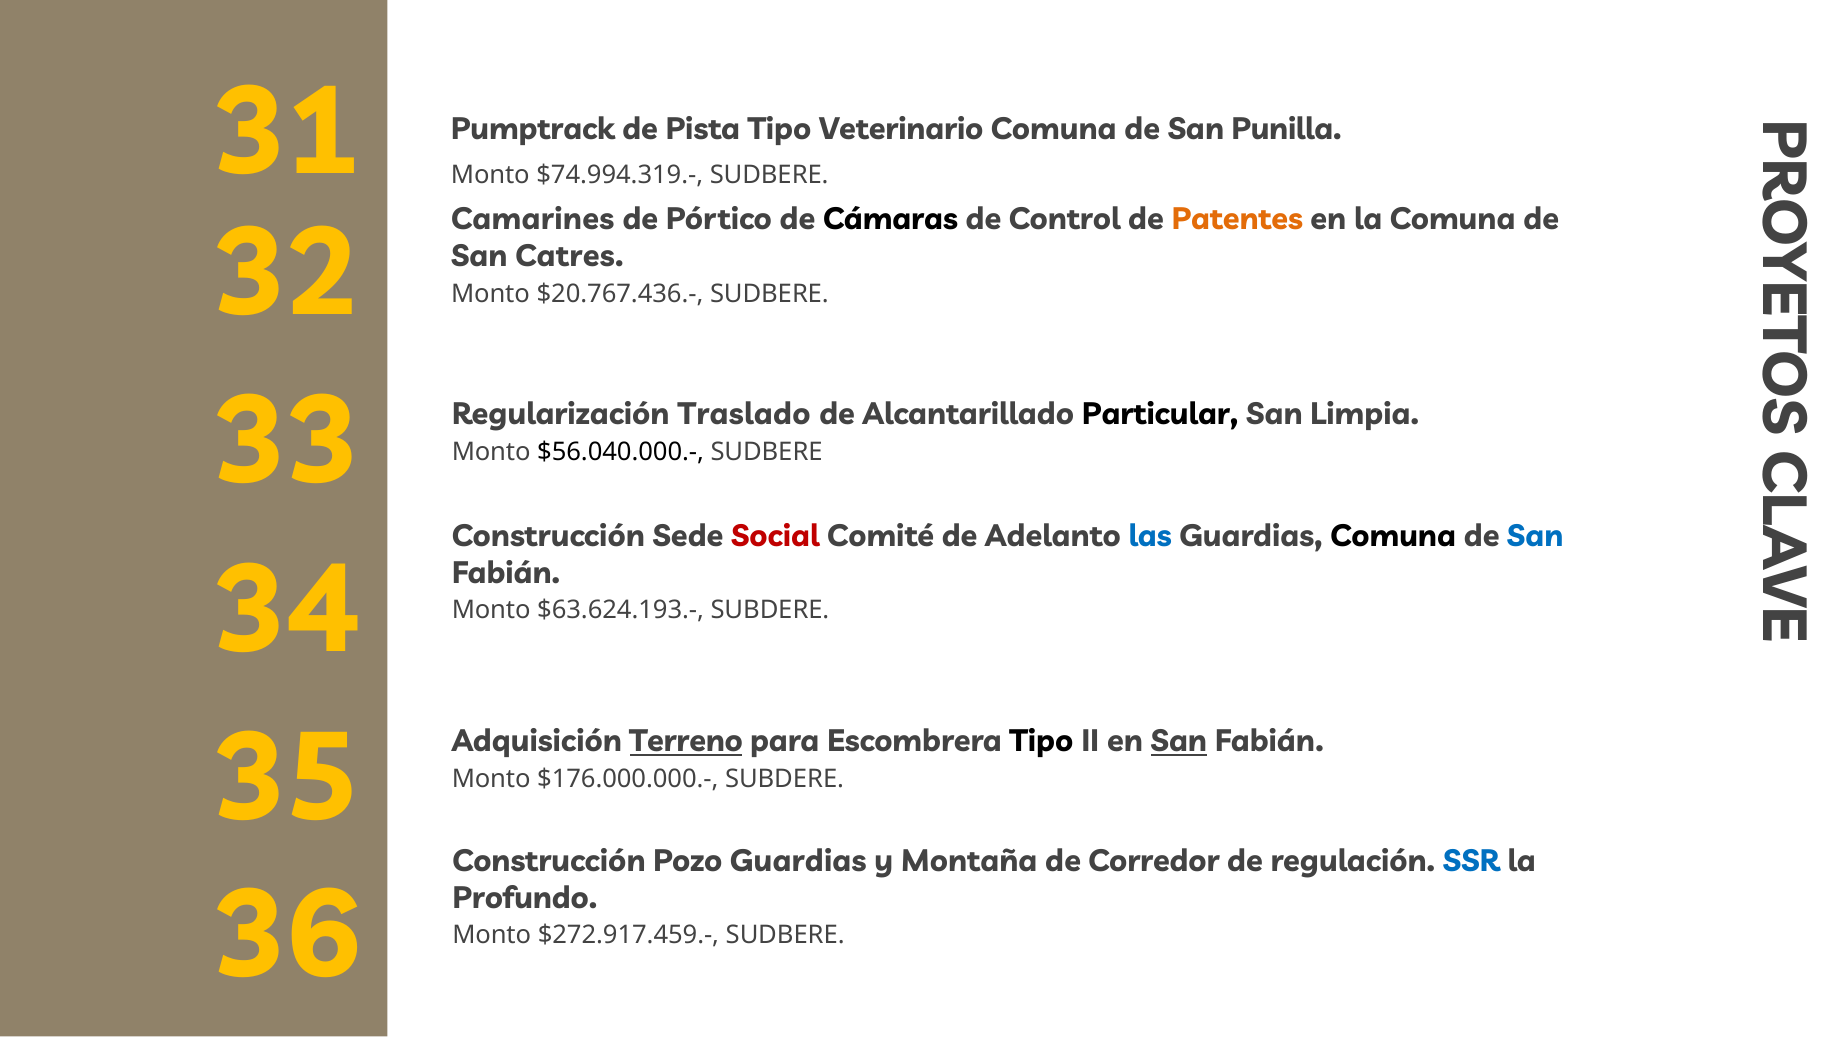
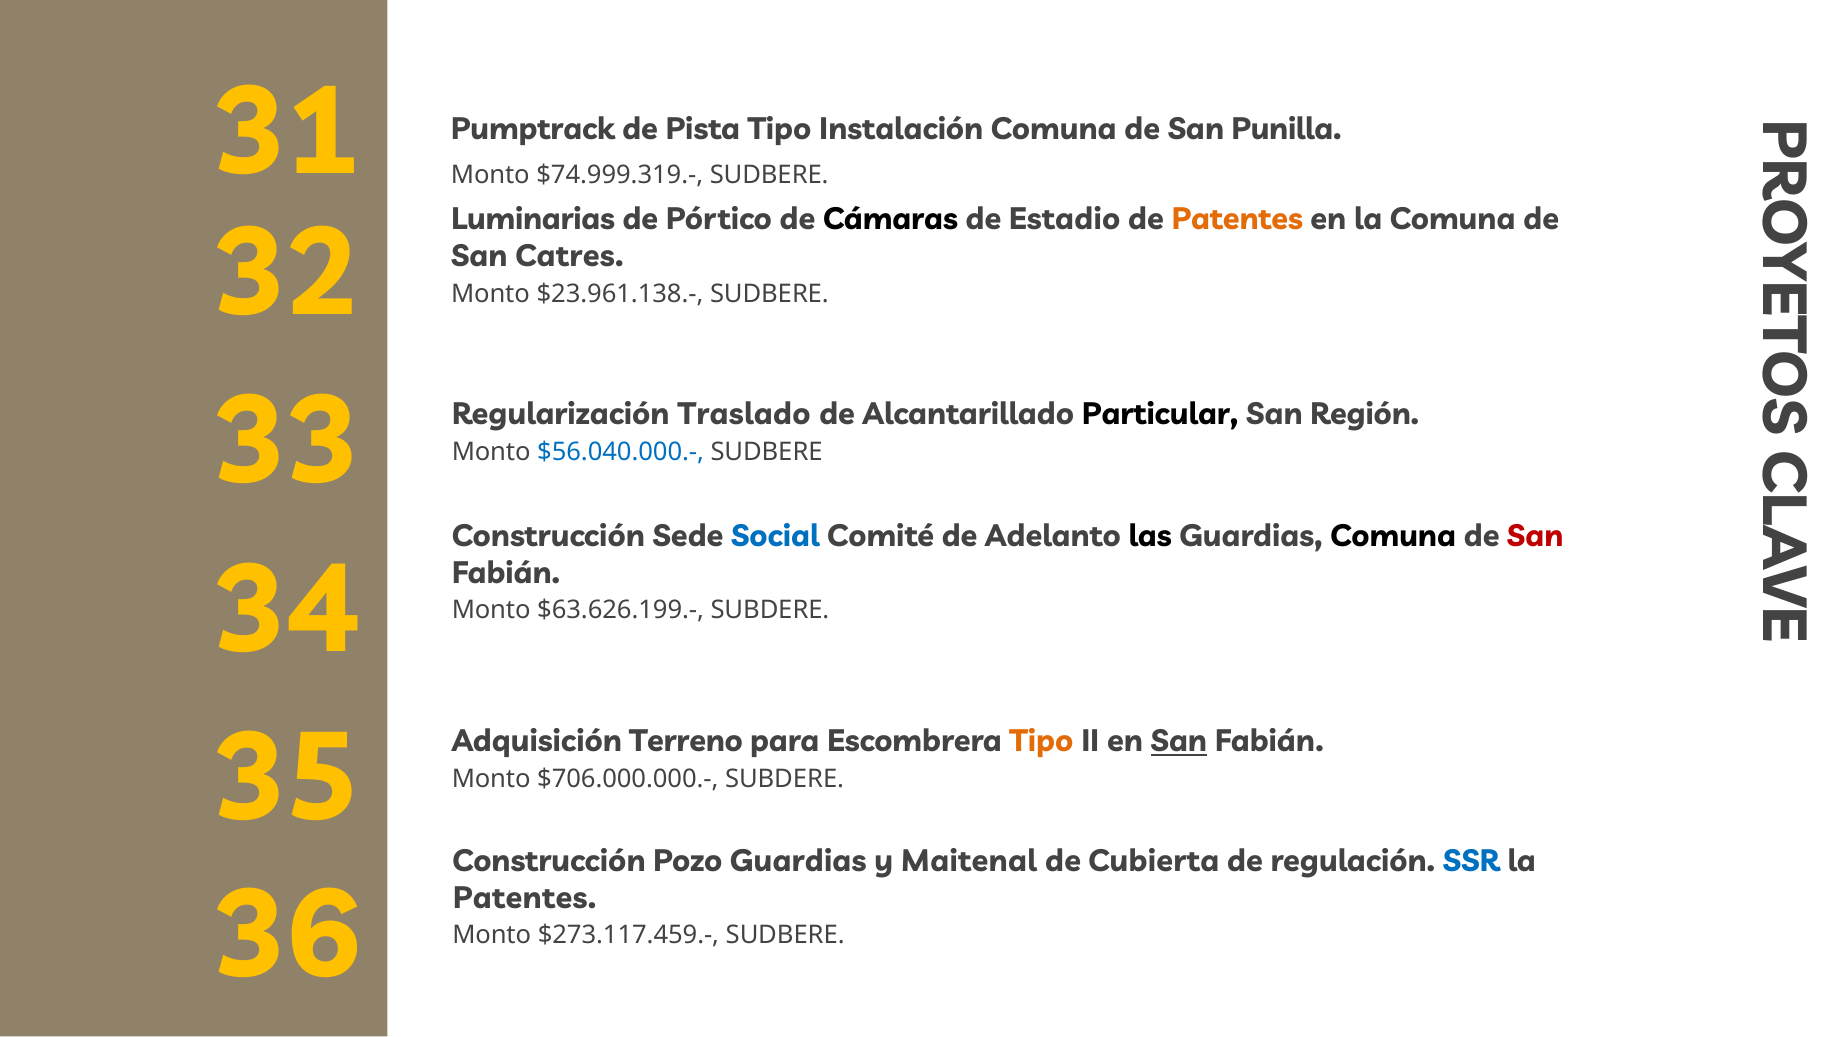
Veterinario: Veterinario -> Instalación
$74.994.319.-: $74.994.319.- -> $74.999.319.-
Camarines: Camarines -> Luminarias
Control: Control -> Estadio
$20.767.436.-: $20.767.436.- -> $23.961.138.-
Limpia: Limpia -> Región
$56.040.000.- colour: black -> blue
Social colour: red -> blue
las colour: blue -> black
San at (1535, 536) colour: blue -> red
$63.624.193.-: $63.624.193.- -> $63.626.199.-
Terreno underline: present -> none
Tipo at (1041, 742) colour: black -> orange
$176.000.000.-: $176.000.000.- -> $706.000.000.-
Montaña: Montaña -> Maitenal
Corredor: Corredor -> Cubierta
Profundo at (525, 898): Profundo -> Patentes
$272.917.459.-: $272.917.459.- -> $273.117.459.-
